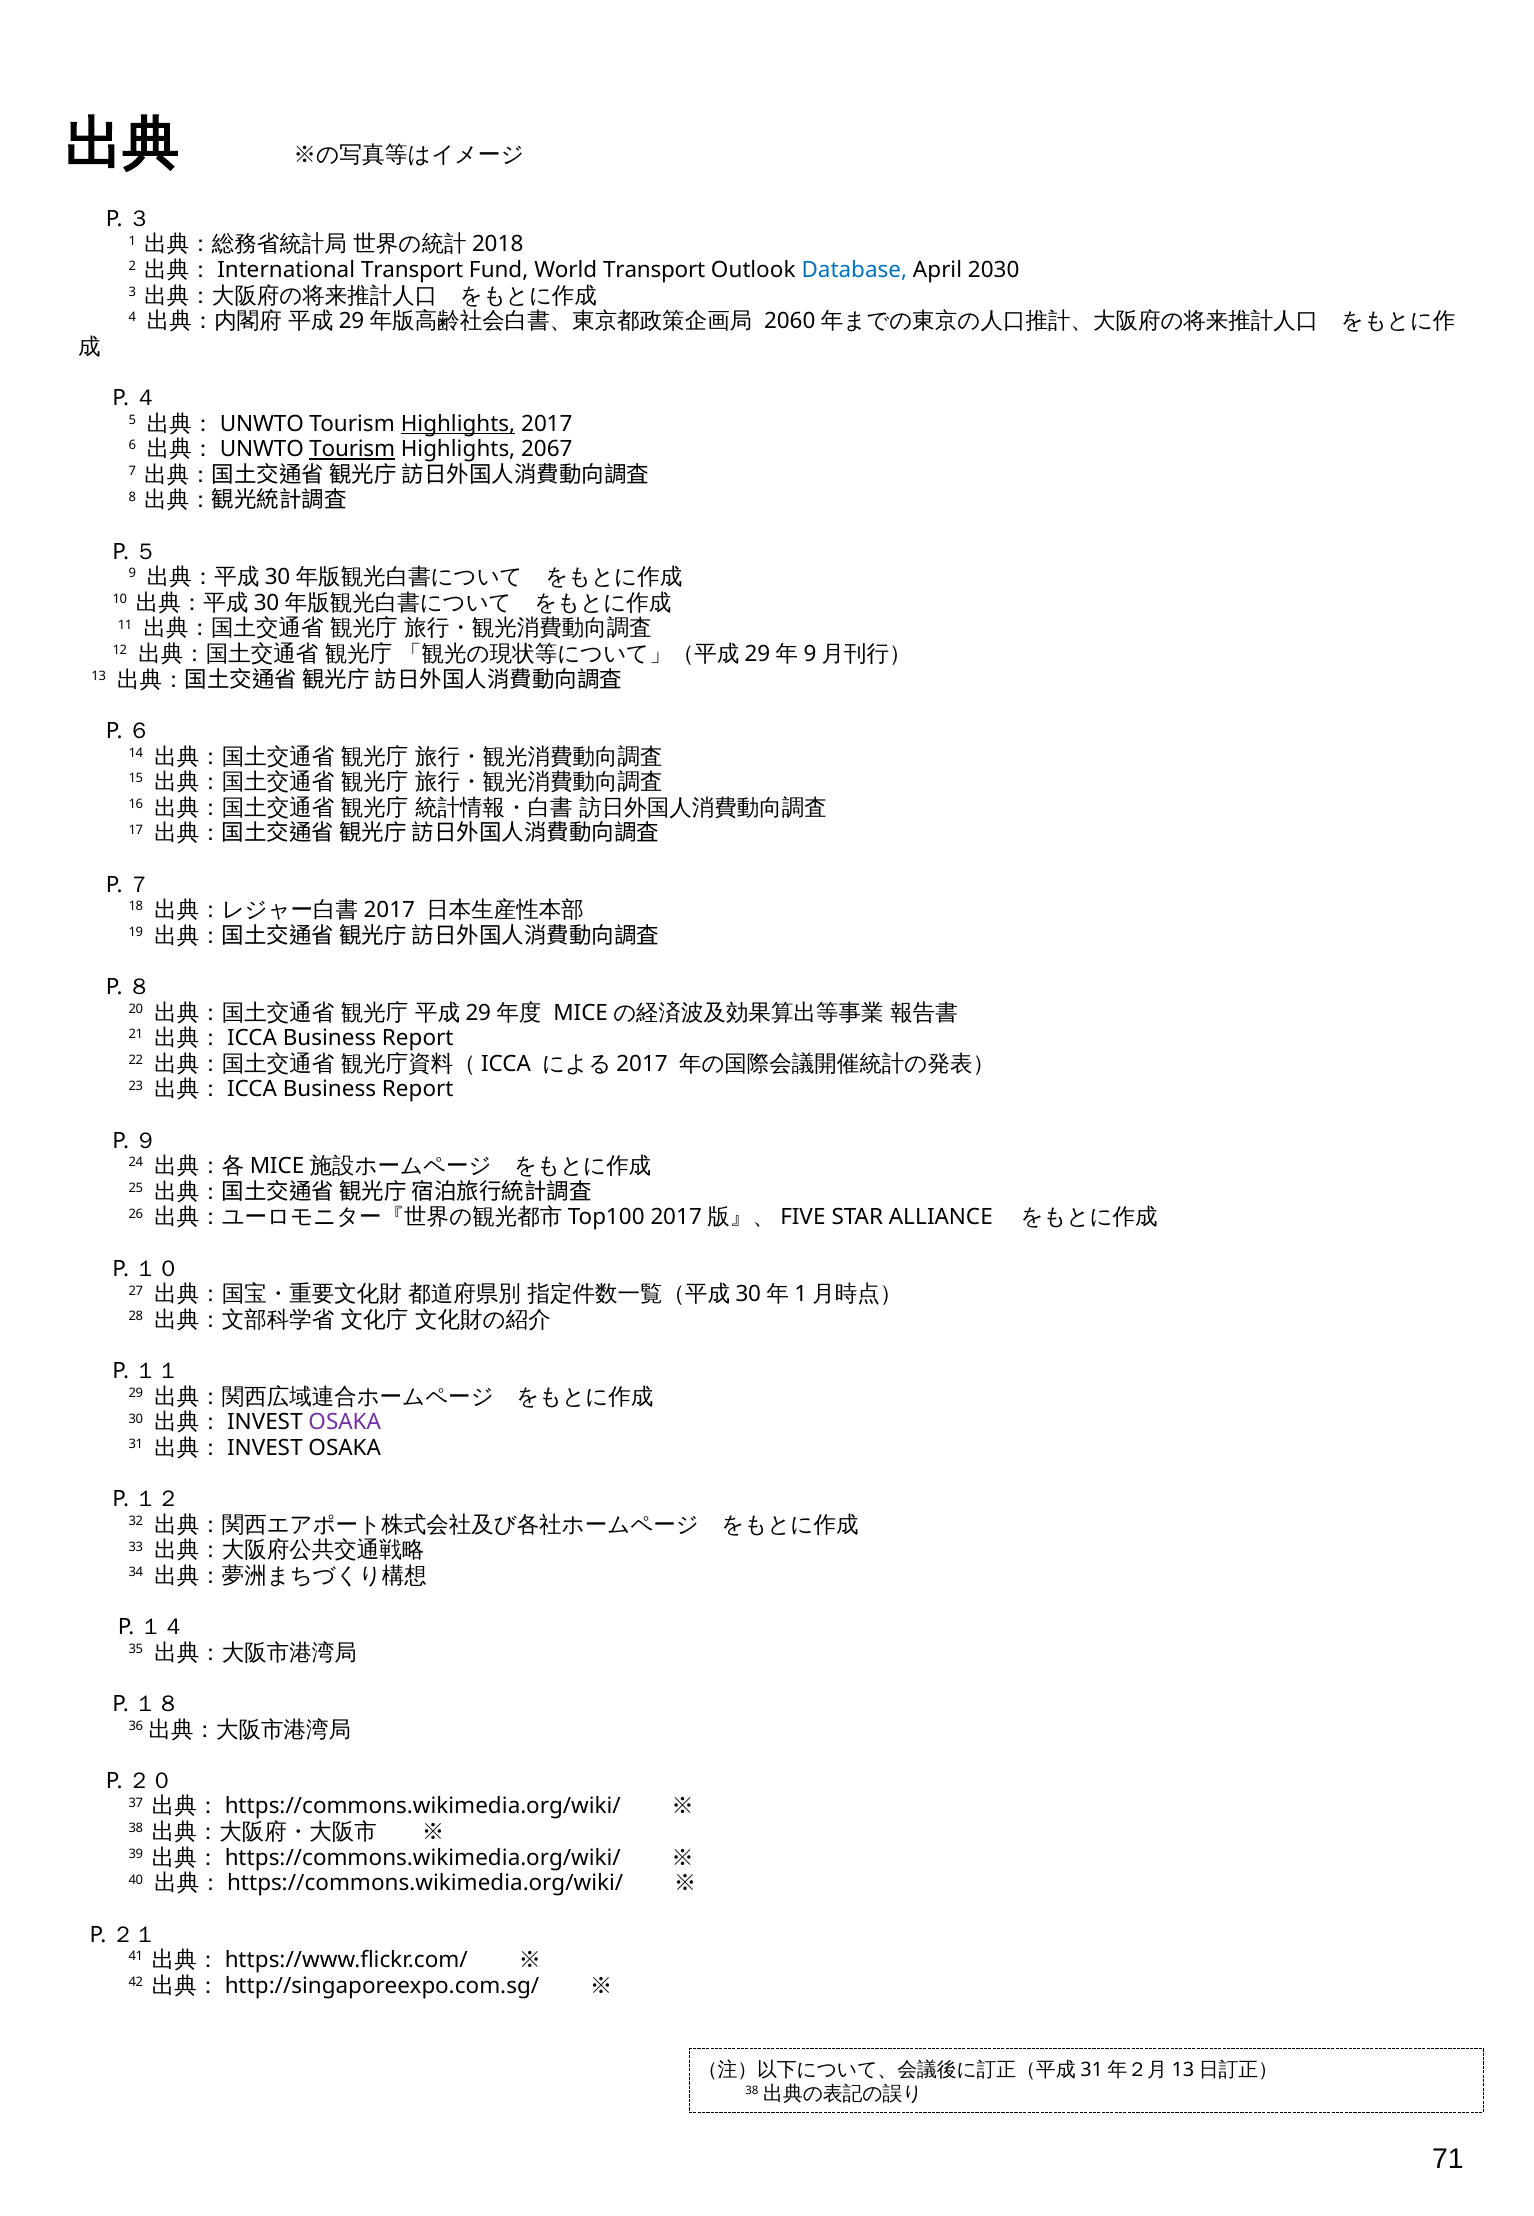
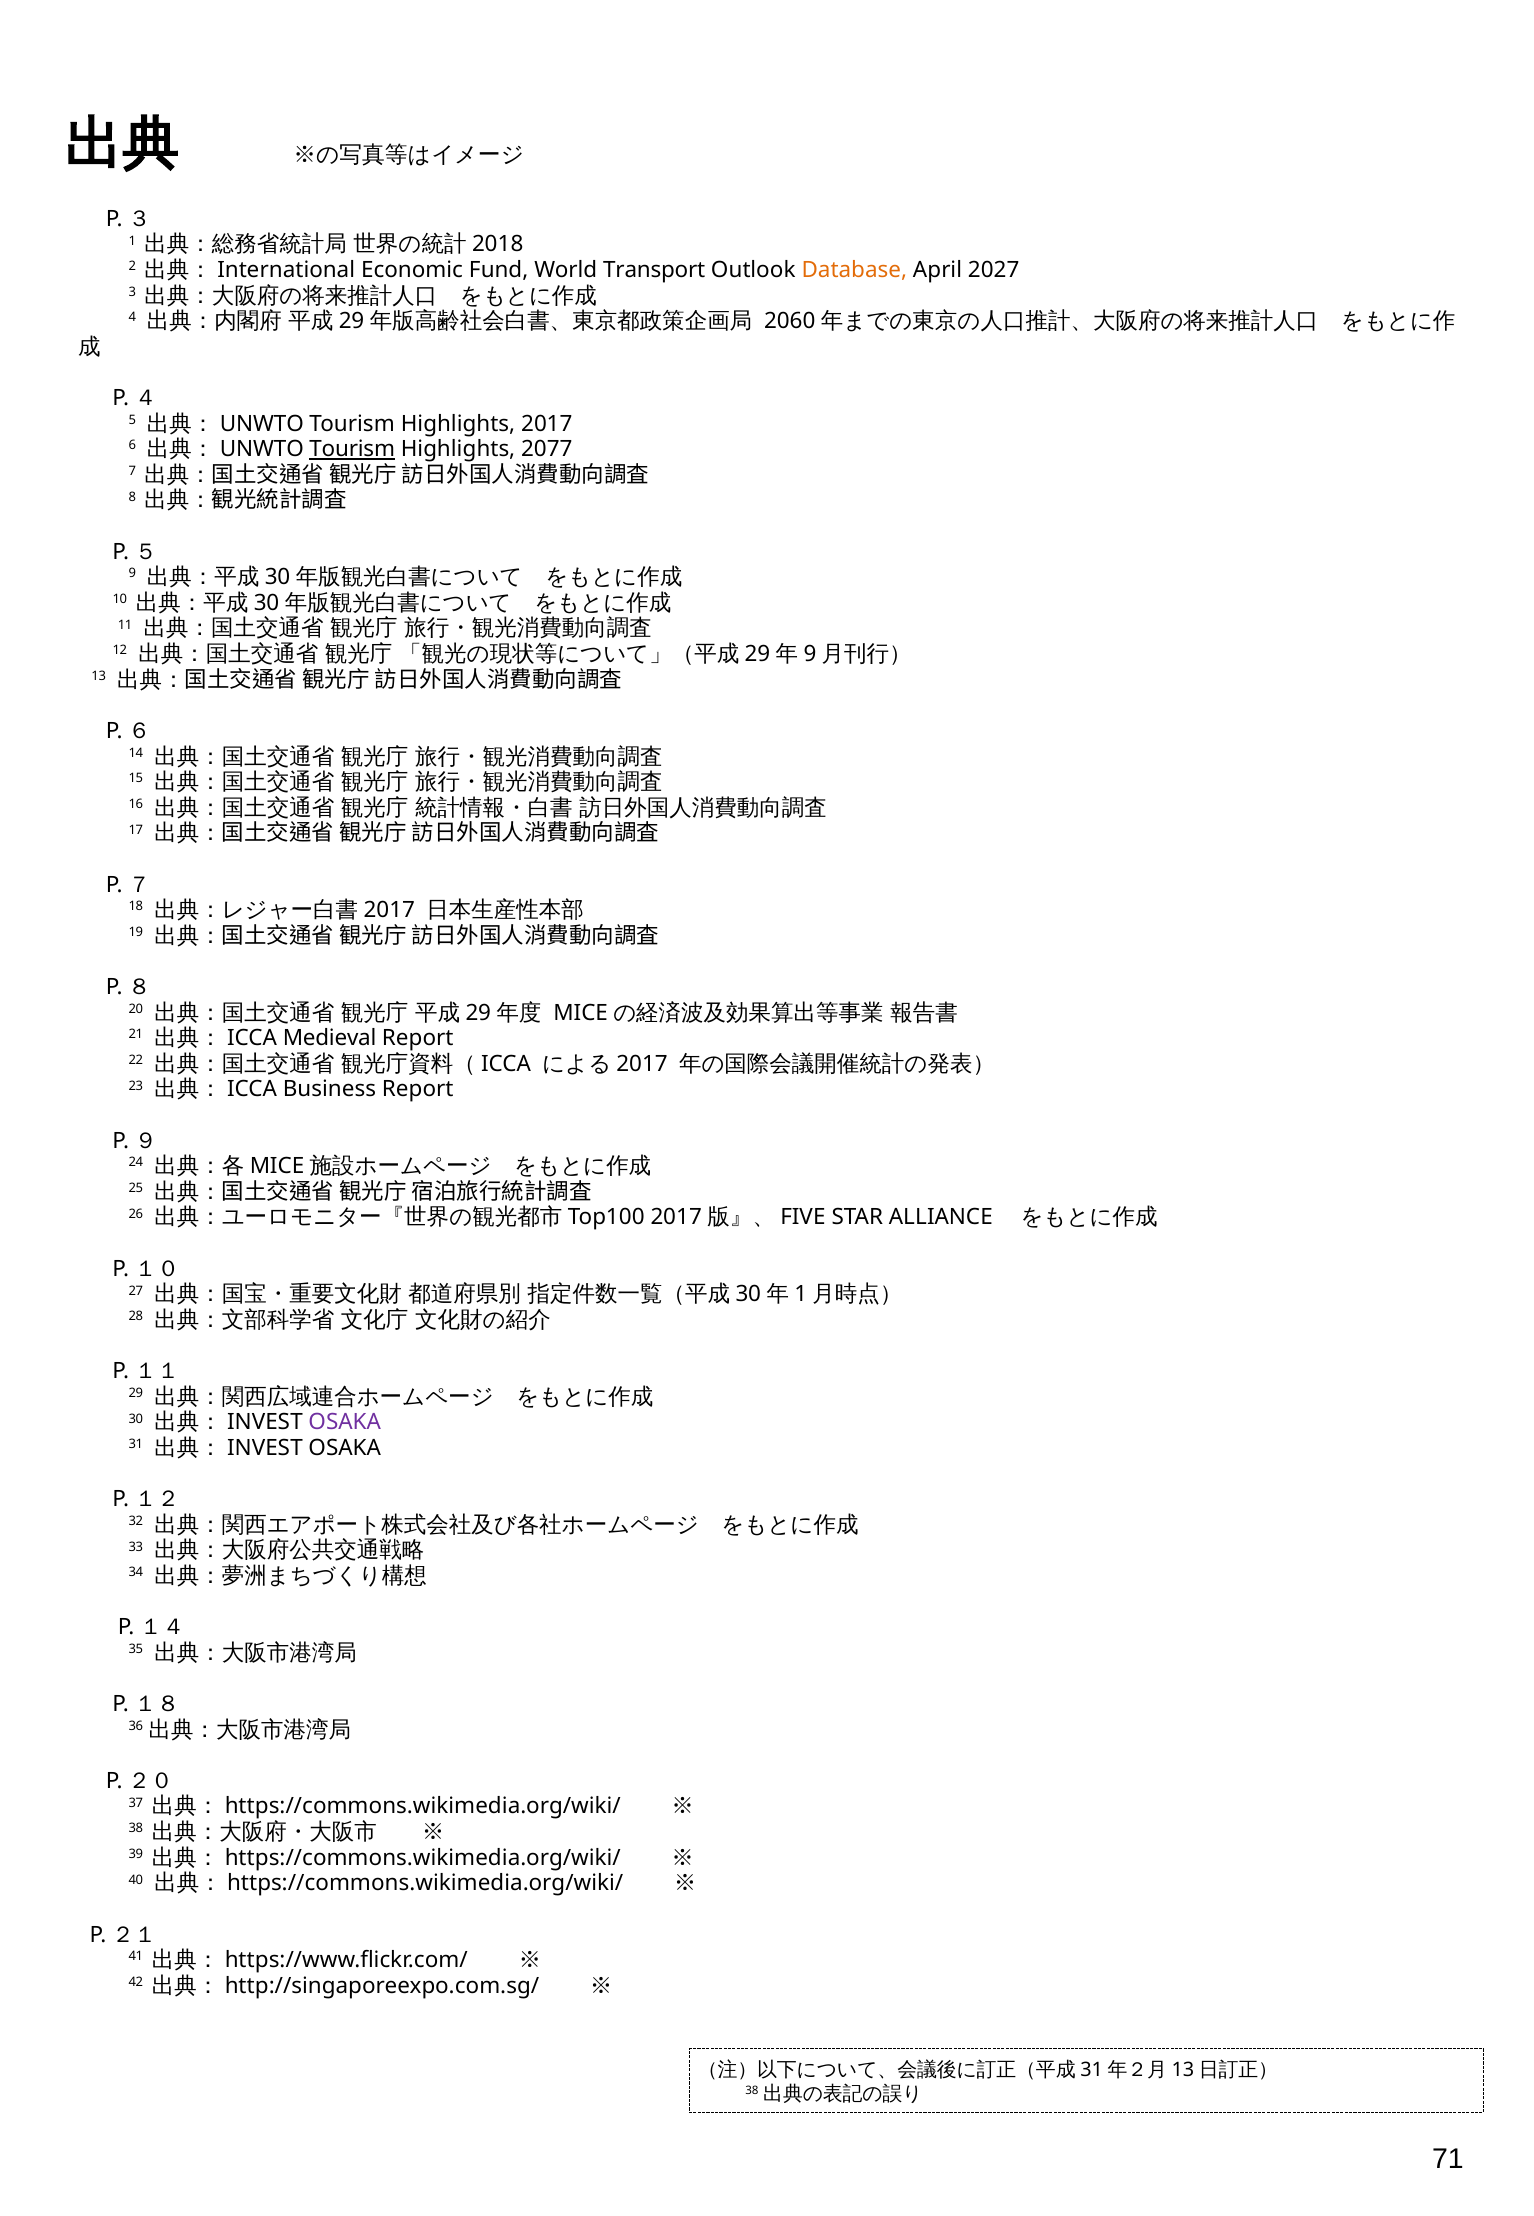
Transport at (412, 270): Transport -> Economic
Database colour: blue -> orange
2030: 2030 -> 2027
Highlights at (458, 424) underline: present -> none
2067: 2067 -> 2077
Business at (329, 1038): Business -> Medieval
